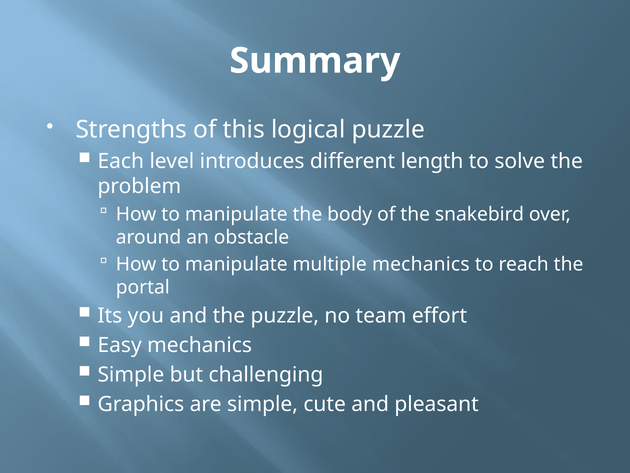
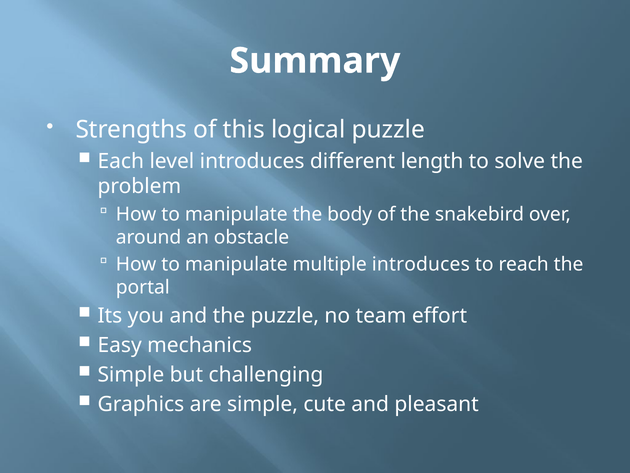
multiple mechanics: mechanics -> introduces
